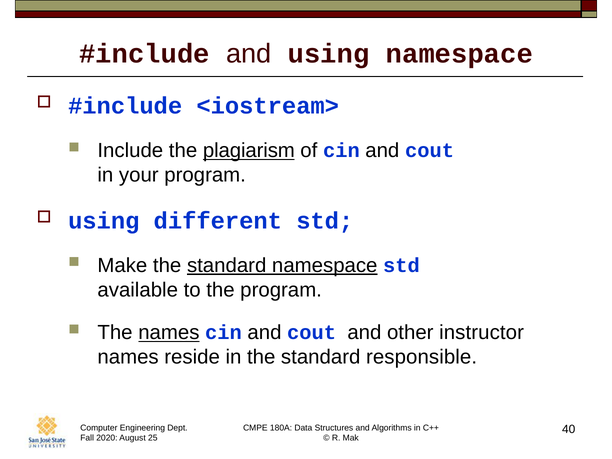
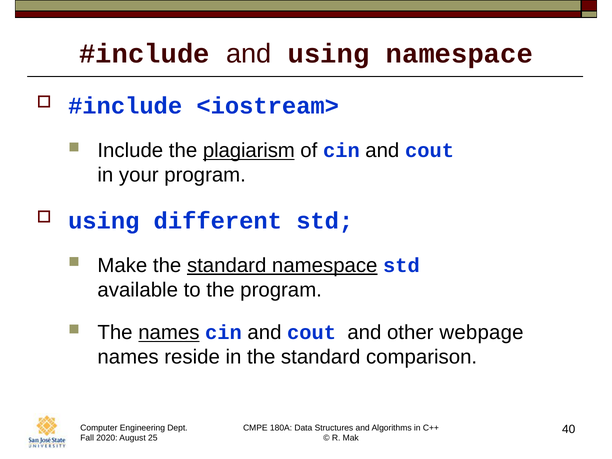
instructor: instructor -> webpage
responsible: responsible -> comparison
